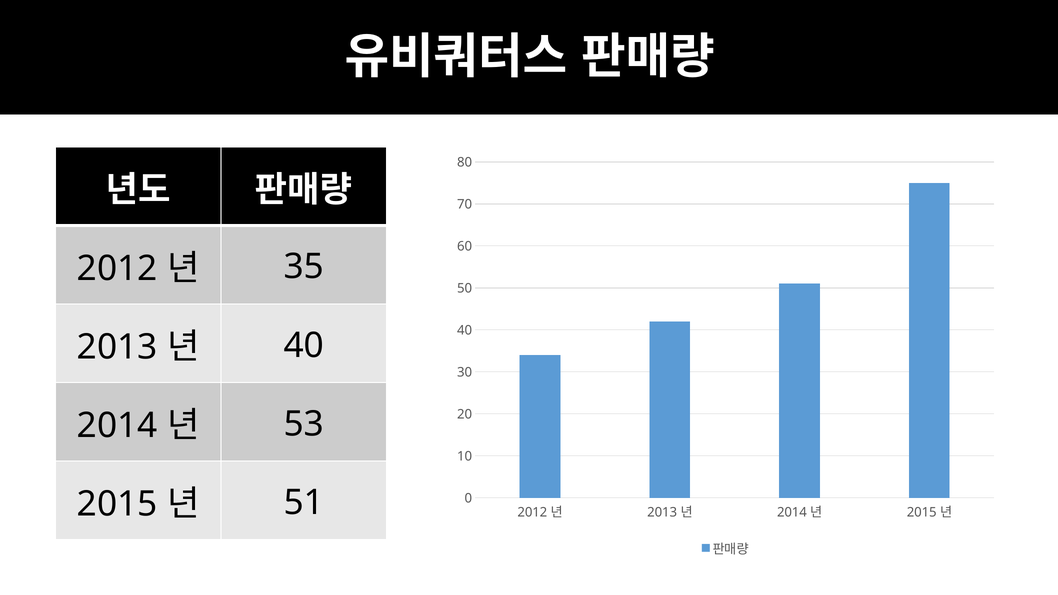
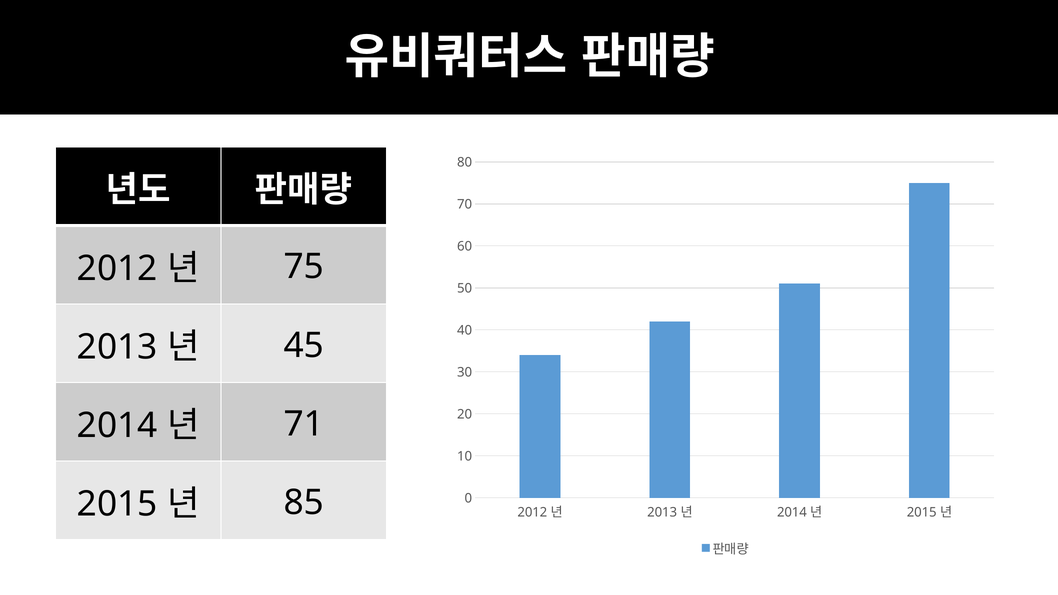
35: 35 -> 75
40 at (304, 345): 40 -> 45
53: 53 -> 71
51: 51 -> 85
